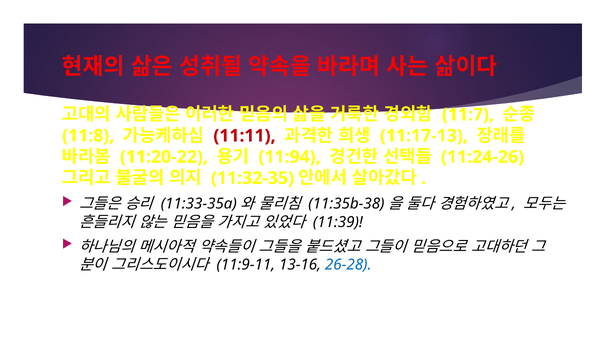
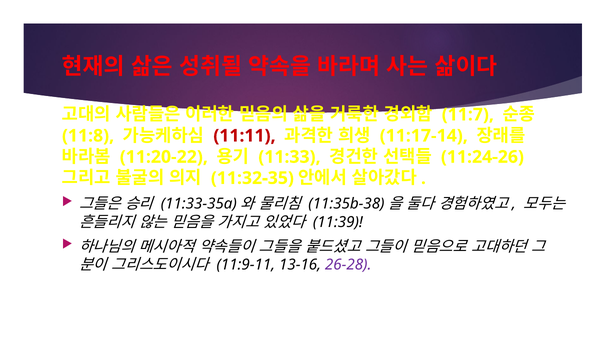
11:17-13: 11:17-13 -> 11:17-14
11:94: 11:94 -> 11:33
26-28 colour: blue -> purple
